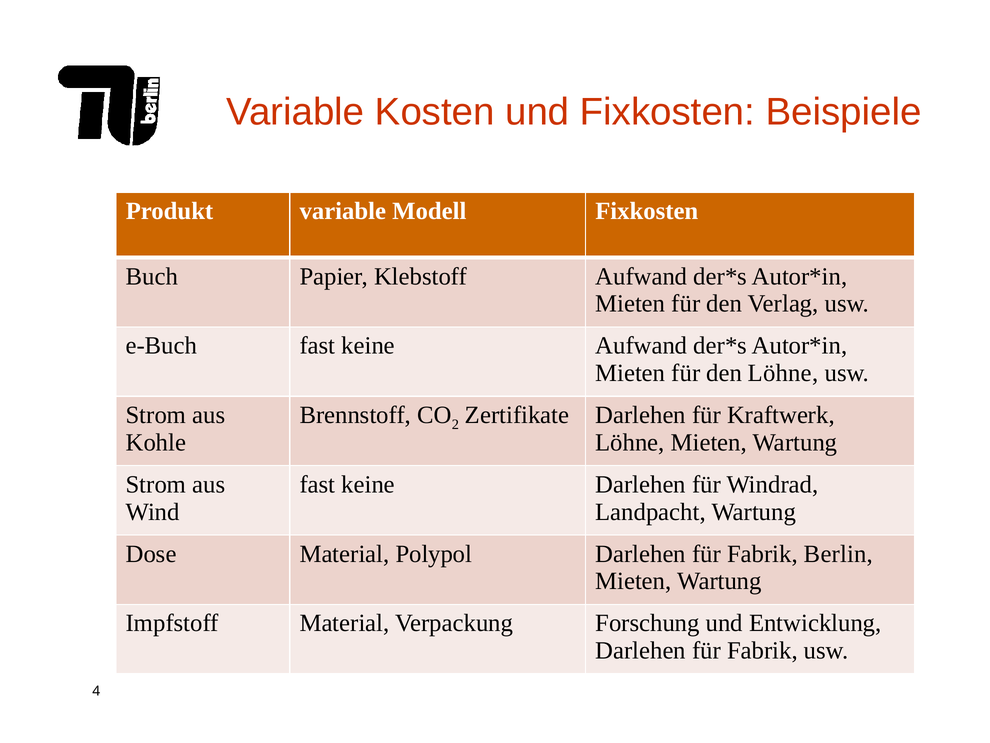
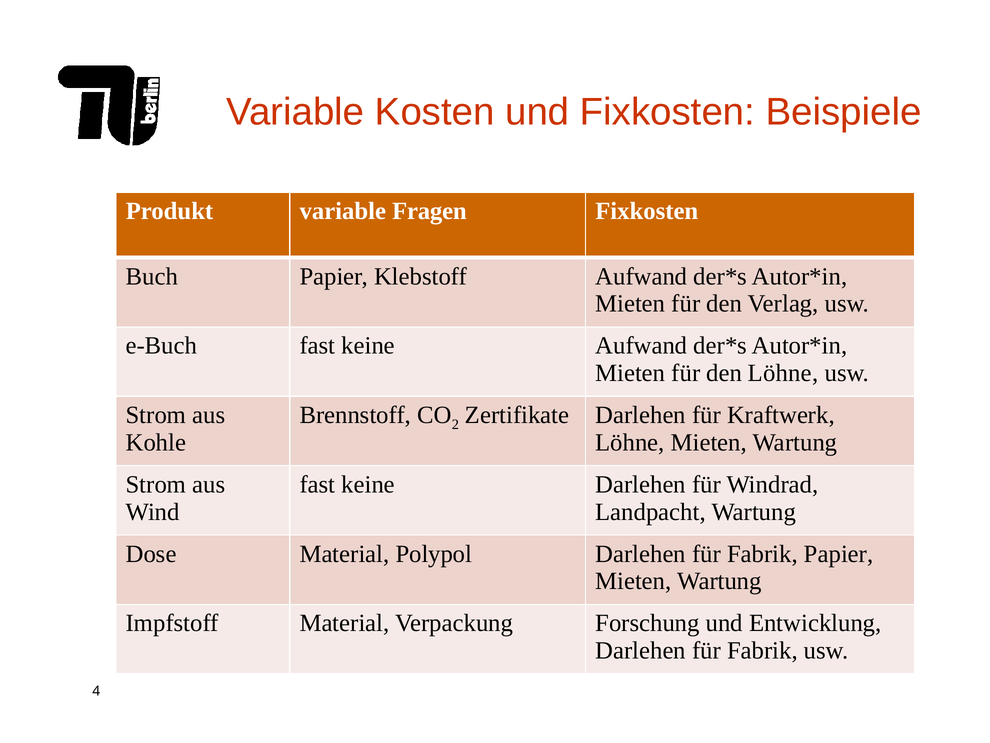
Modell: Modell -> Fragen
Fabrik Berlin: Berlin -> Papier
